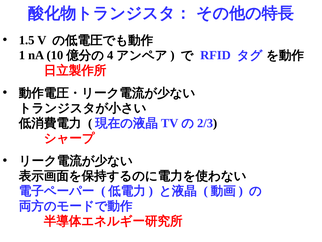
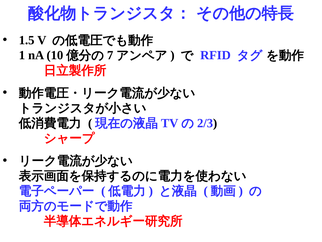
4: 4 -> 7
